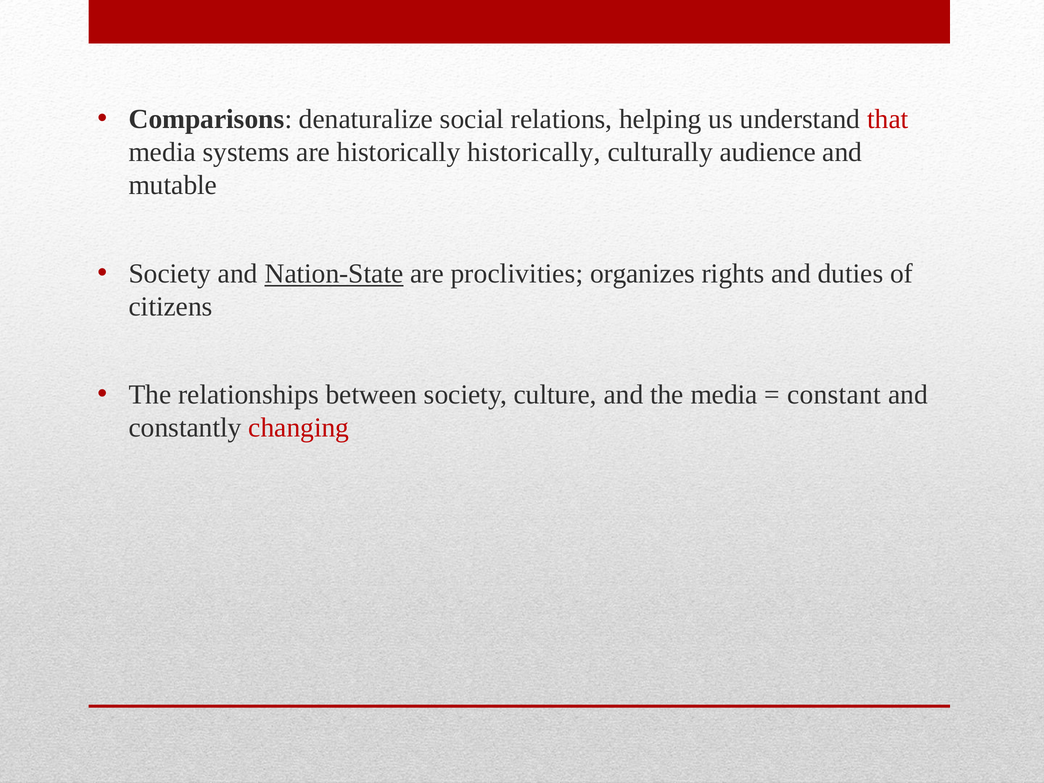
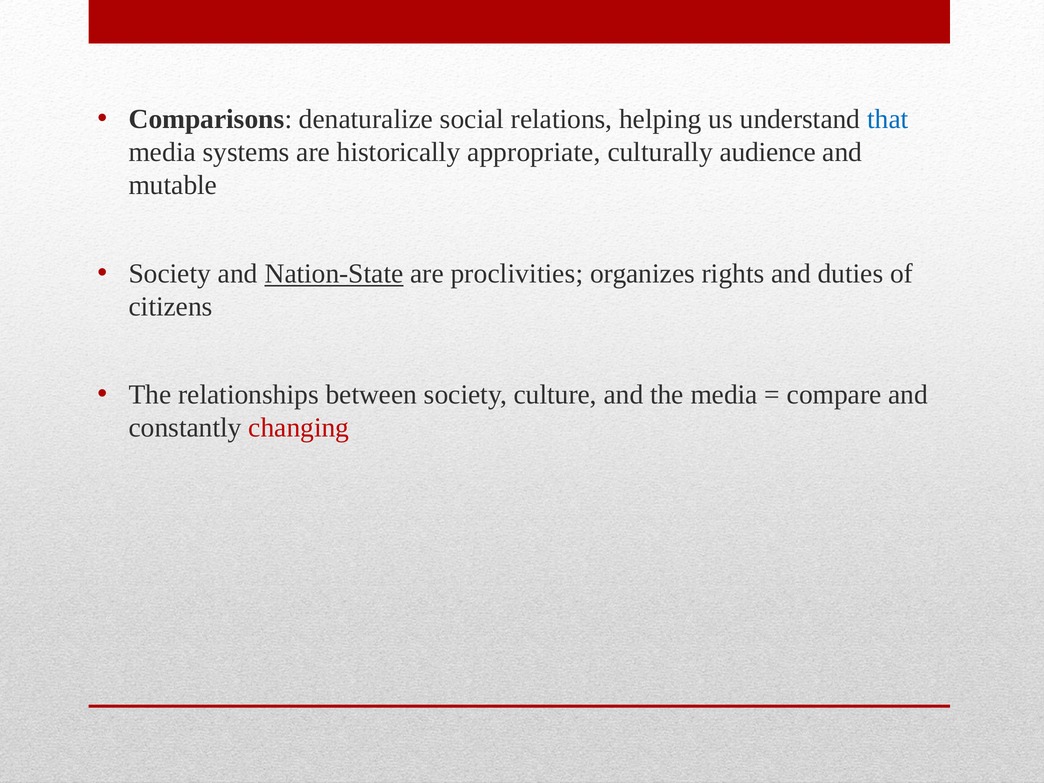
that colour: red -> blue
historically historically: historically -> appropriate
constant: constant -> compare
